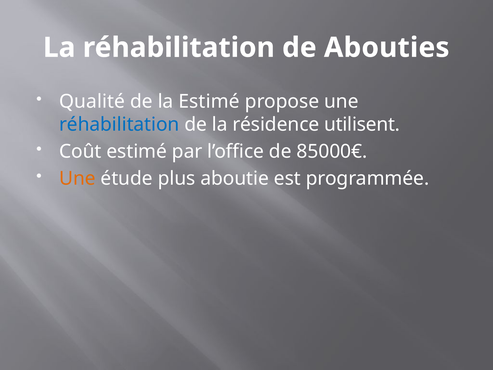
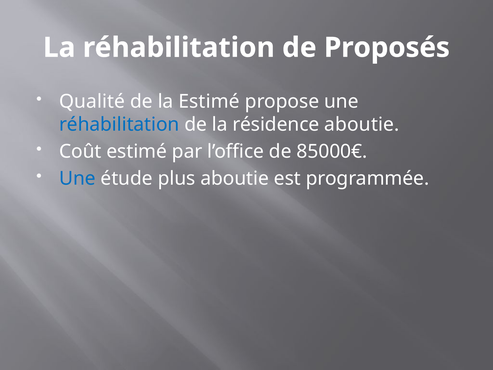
Abouties: Abouties -> Proposés
résidence utilisent: utilisent -> aboutie
Une at (77, 178) colour: orange -> blue
